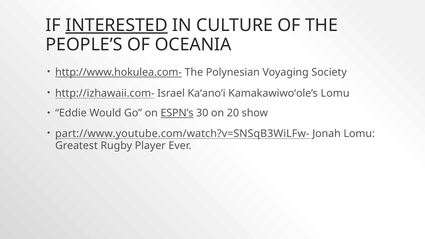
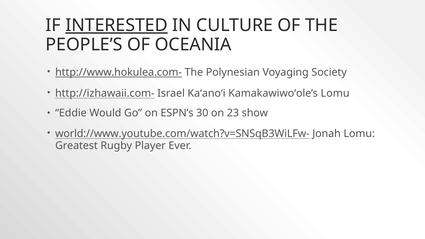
ESPN’s underline: present -> none
20: 20 -> 23
part://www.youtube.com/watch?v=SNSqB3WiLFw-: part://www.youtube.com/watch?v=SNSqB3WiLFw- -> world://www.youtube.com/watch?v=SNSqB3WiLFw-
